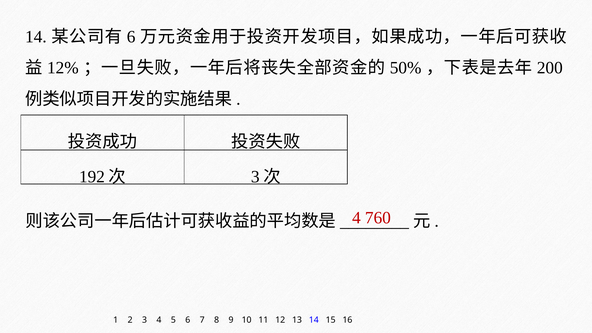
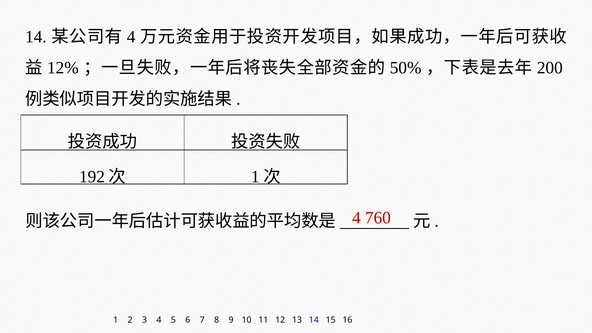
6 at (131, 37): 6 -> 4
3 at (255, 177): 3 -> 1
